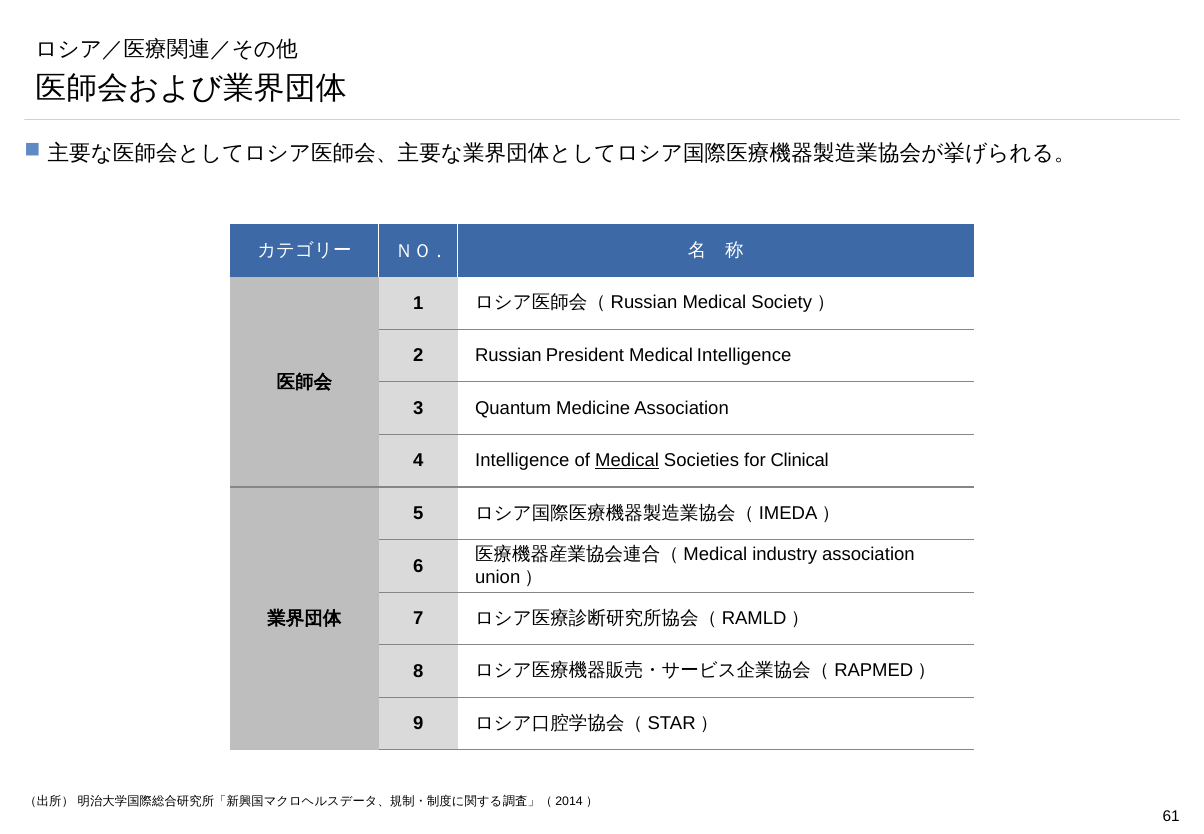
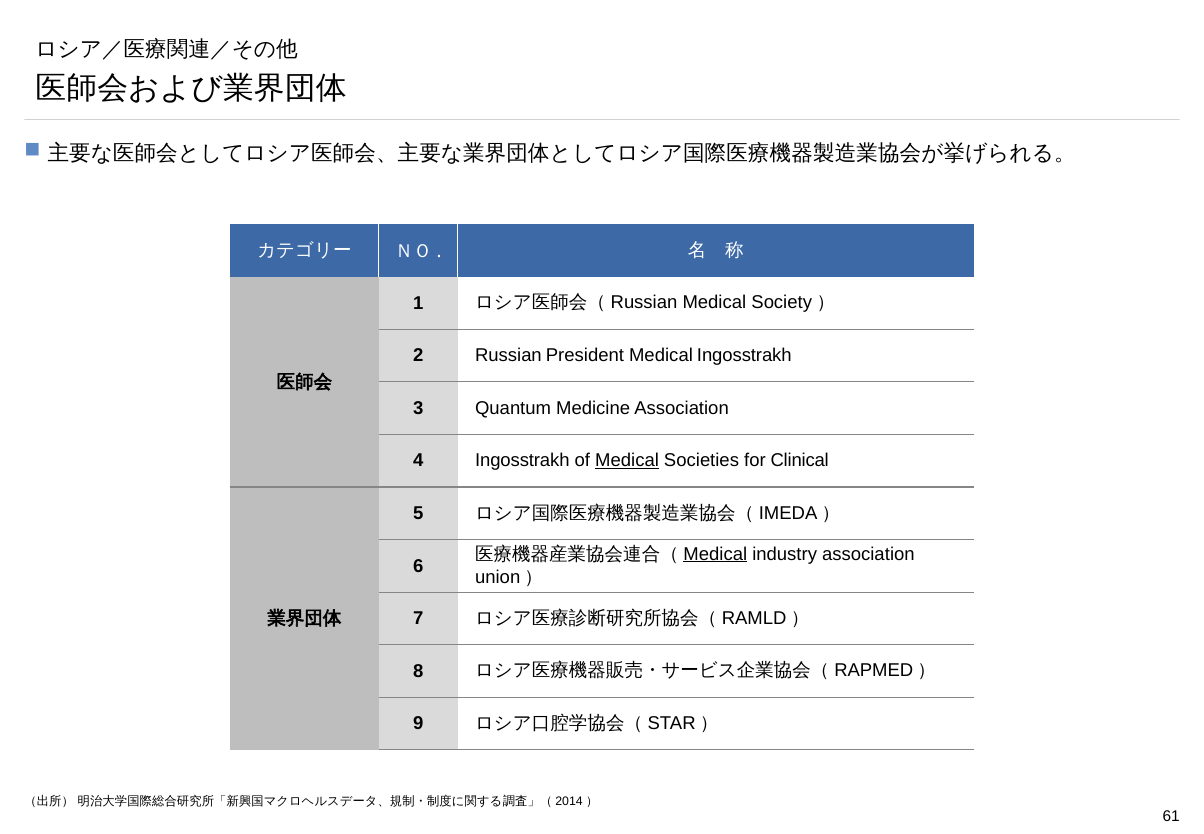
Medical Intelligence: Intelligence -> Ingosstrakh
4 Intelligence: Intelligence -> Ingosstrakh
Medical at (715, 554) underline: none -> present
